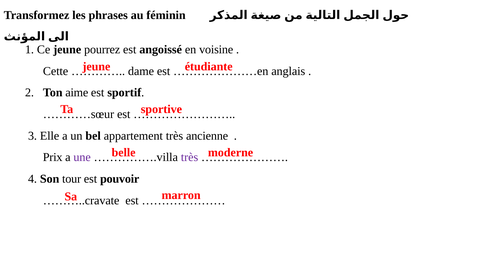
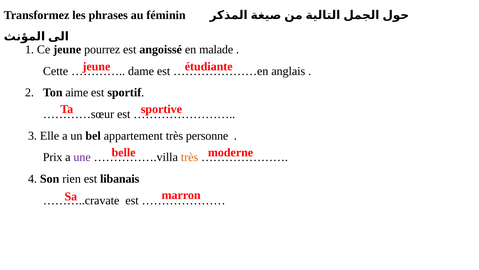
voisine: voisine -> malade
ancienne: ancienne -> personne
très at (190, 157) colour: purple -> orange
tour: tour -> rien
pouvoir: pouvoir -> libanais
